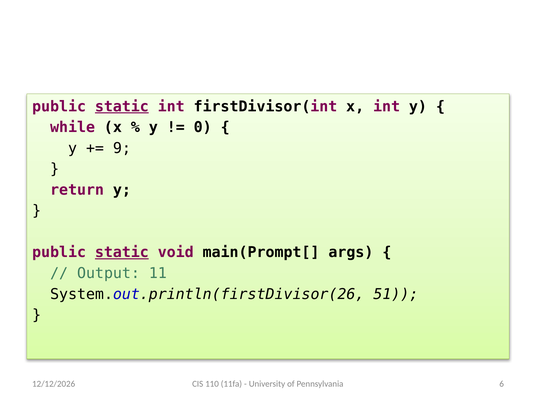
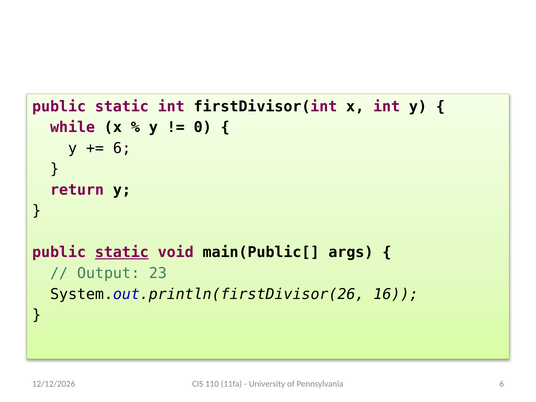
static at (122, 106) underline: present -> none
9 at (122, 148): 9 -> 6
main(Prompt[: main(Prompt[ -> main(Public[
11: 11 -> 23
51: 51 -> 16
